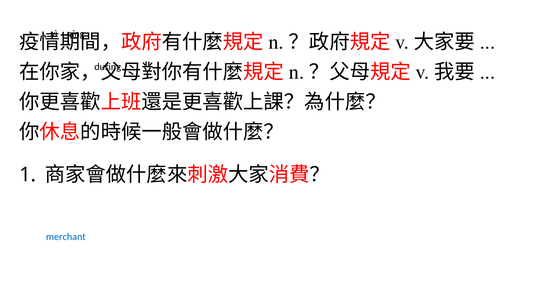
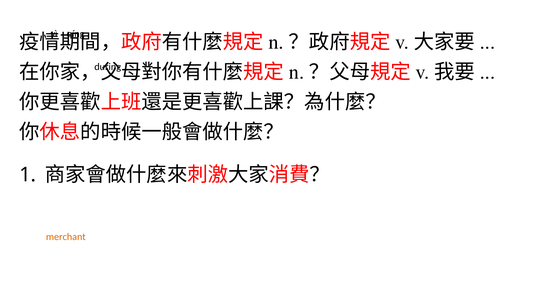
merchant colour: blue -> orange
